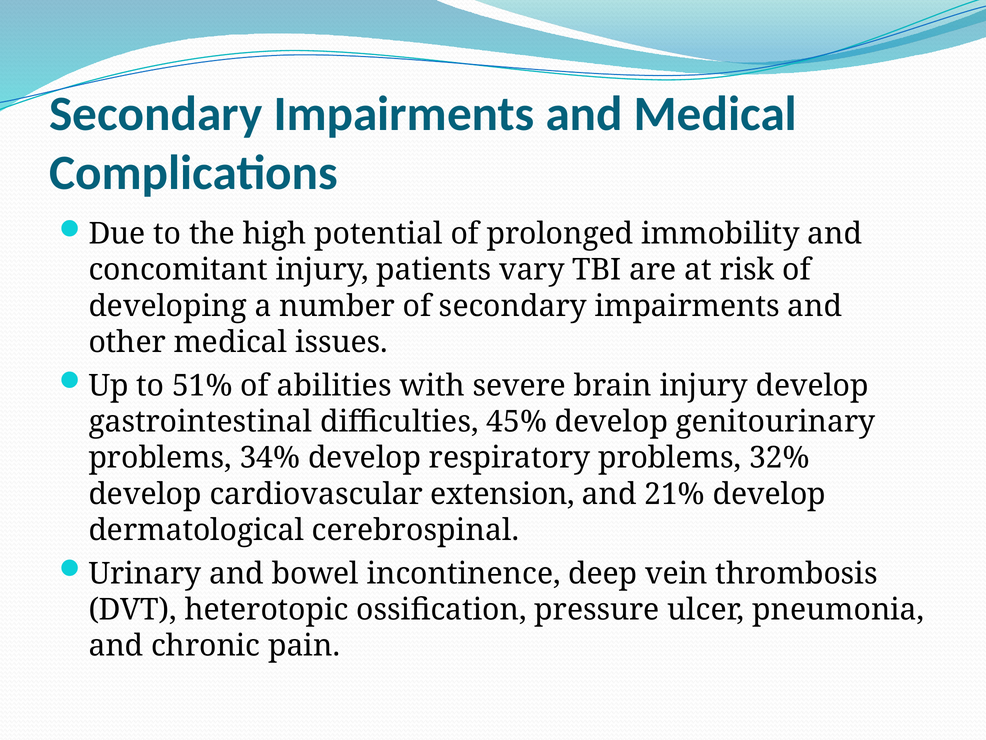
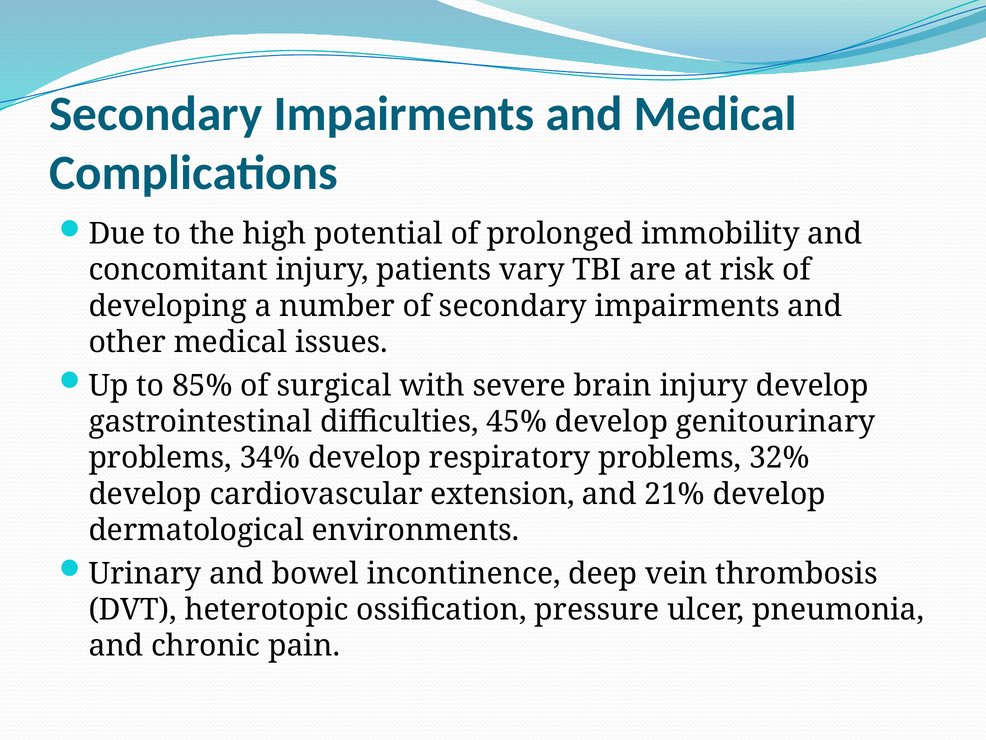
51%: 51% -> 85%
abilities: abilities -> surgical
cerebrospinal: cerebrospinal -> environments
